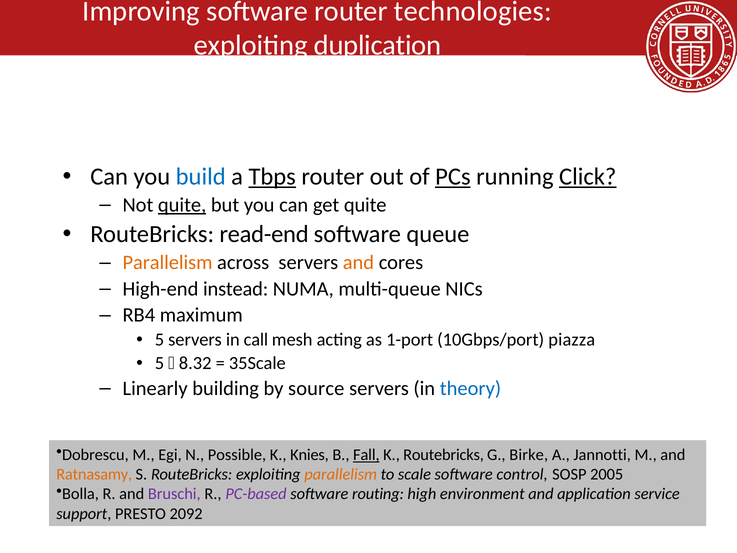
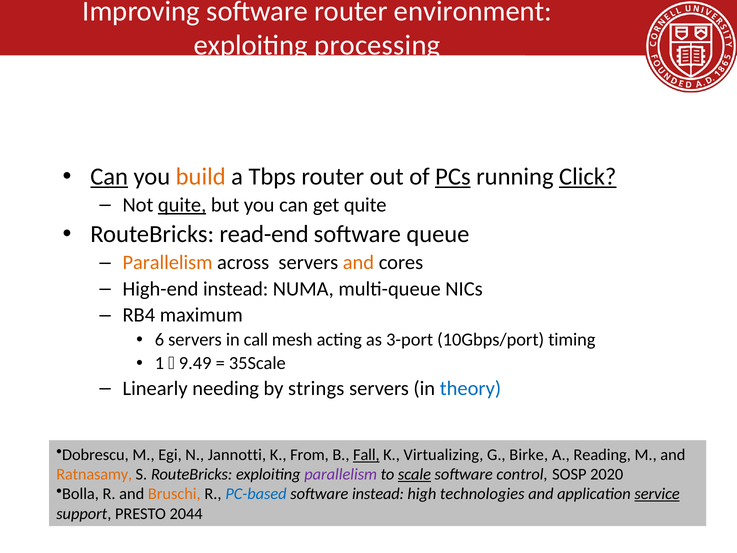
technologies: technologies -> environment
duplication: duplication -> processing
Can at (109, 176) underline: none -> present
build colour: blue -> orange
Tbps underline: present -> none
5 at (159, 340): 5 -> 6
1-port: 1-port -> 3-port
piazza: piazza -> timing
5 at (159, 363): 5 -> 1
8.32: 8.32 -> 9.49
building: building -> needing
source: source -> strings
Possible: Possible -> Jannotti
Knies: Knies -> From
K Routebricks: Routebricks -> Virtualizing
Jannotti: Jannotti -> Reading
parallelism at (341, 474) colour: orange -> purple
scale underline: none -> present
2005: 2005 -> 2020
Bruschi colour: purple -> orange
PC-based colour: purple -> blue
software routing: routing -> instead
environment: environment -> technologies
service underline: none -> present
2092: 2092 -> 2044
